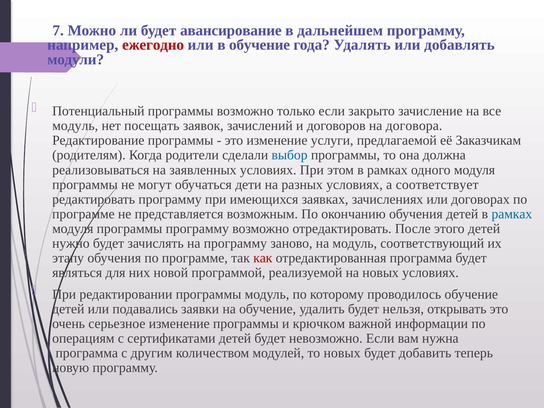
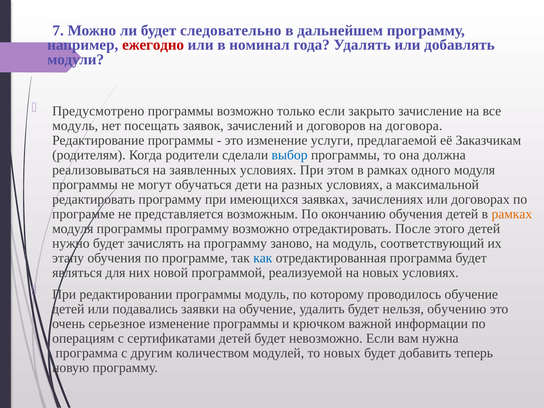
авансирование: авансирование -> следовательно
в обучение: обучение -> номинал
Потенциальный: Потенциальный -> Предусмотрено
соответствует: соответствует -> максимальной
рамках at (512, 214) colour: blue -> orange
как colour: red -> blue
открывать: открывать -> обучению
